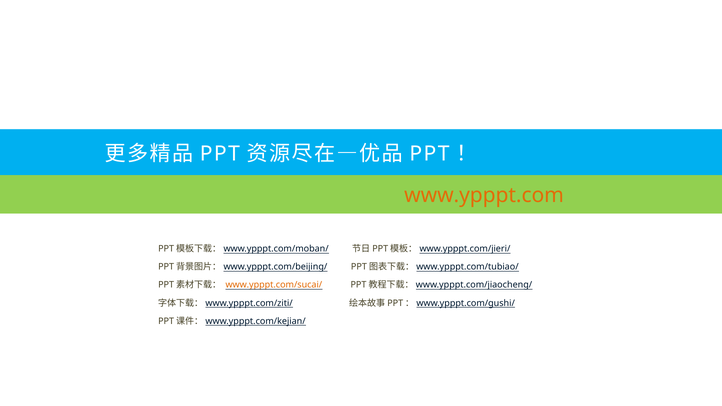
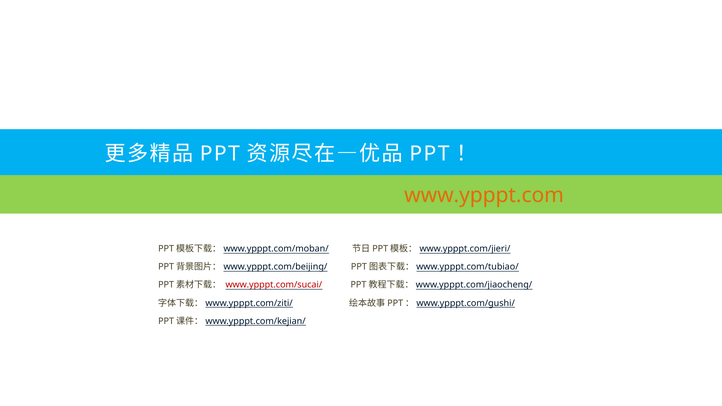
www.ypppt.com/sucai/ colour: orange -> red
